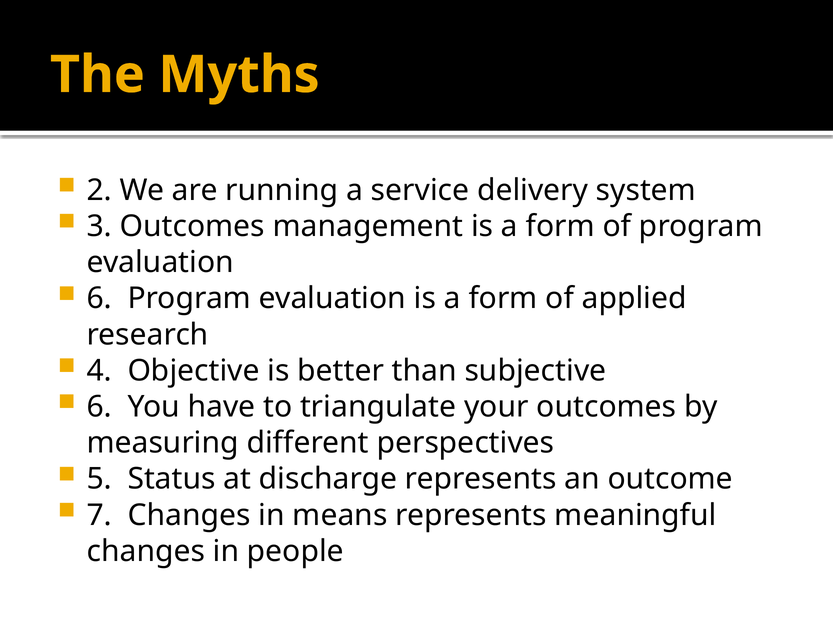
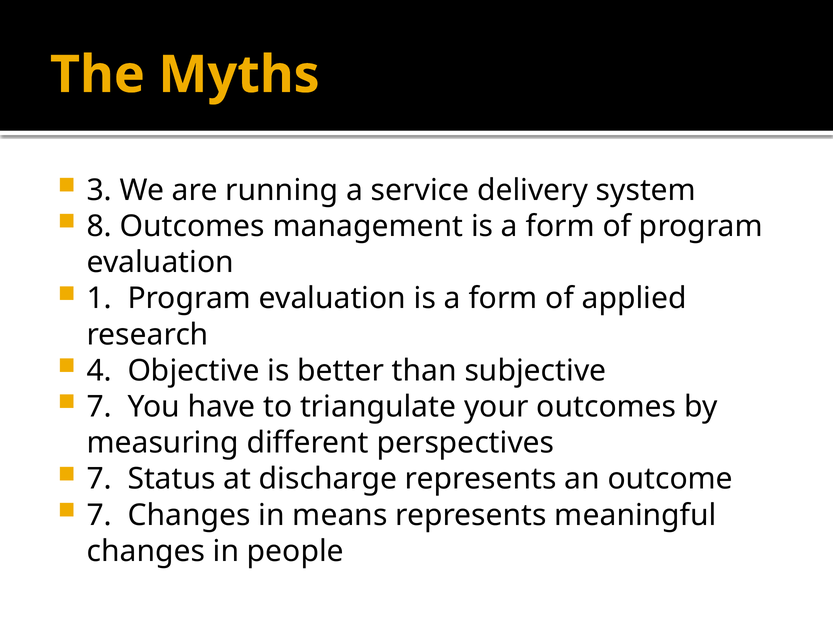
2: 2 -> 3
3: 3 -> 8
6 at (99, 298): 6 -> 1
6 at (99, 407): 6 -> 7
5 at (99, 479): 5 -> 7
